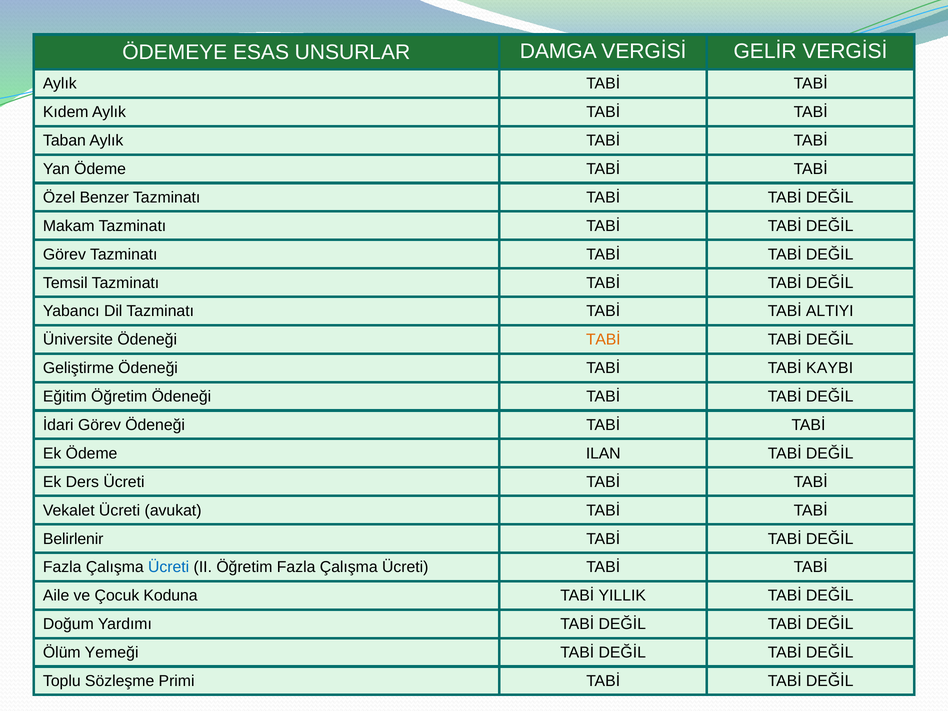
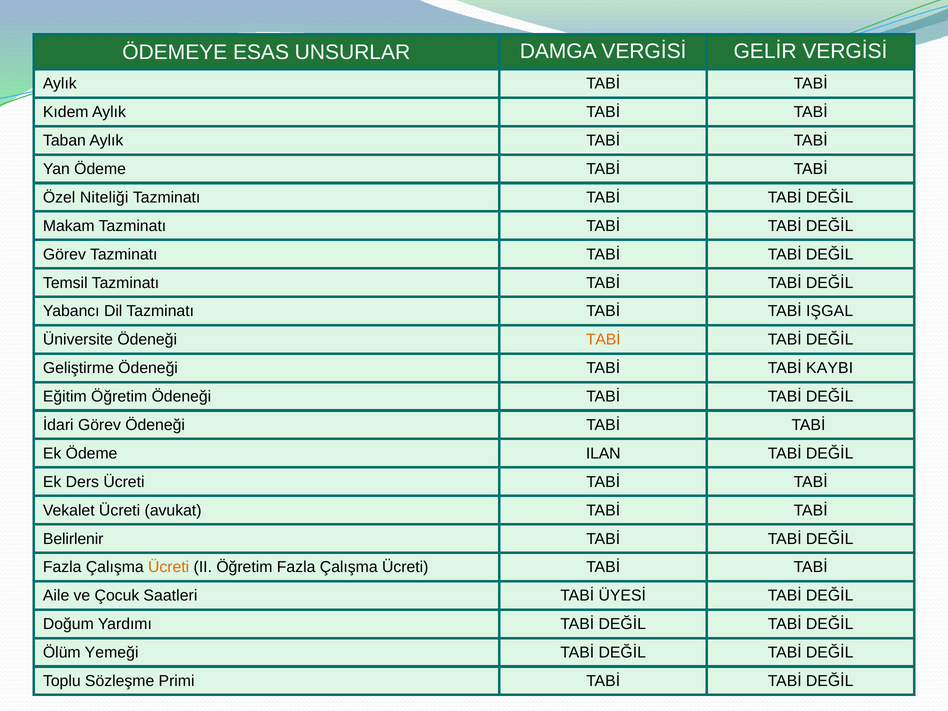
Benzer: Benzer -> Niteliği
ALTIYI: ALTIYI -> IŞGAL
Ücreti at (169, 567) colour: blue -> orange
Koduna: Koduna -> Saatleri
YILLIK: YILLIK -> ÜYESİ
